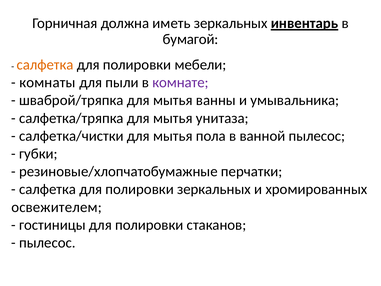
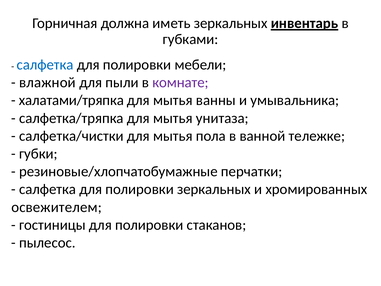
бумагой: бумагой -> губками
салфетка at (45, 65) colour: orange -> blue
комнаты: комнаты -> влажной
шваброй/тряпка: шваброй/тряпка -> халатами/тряпка
ванной пылесос: пылесос -> тележке
